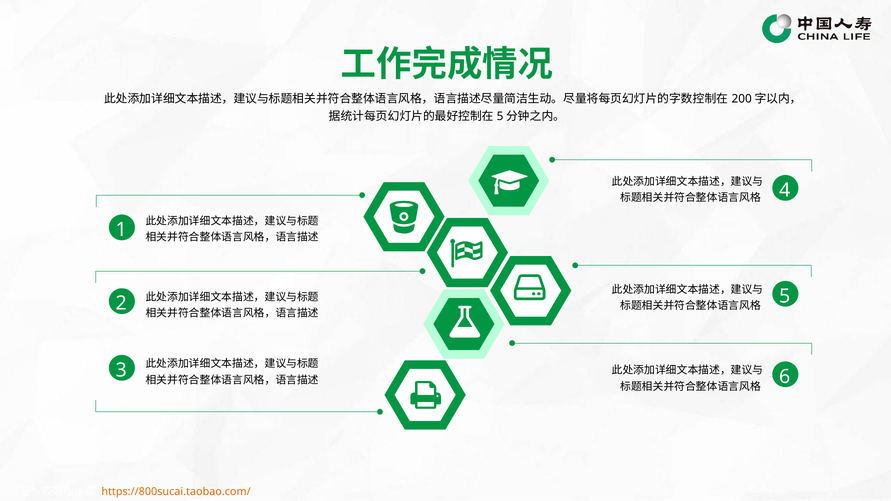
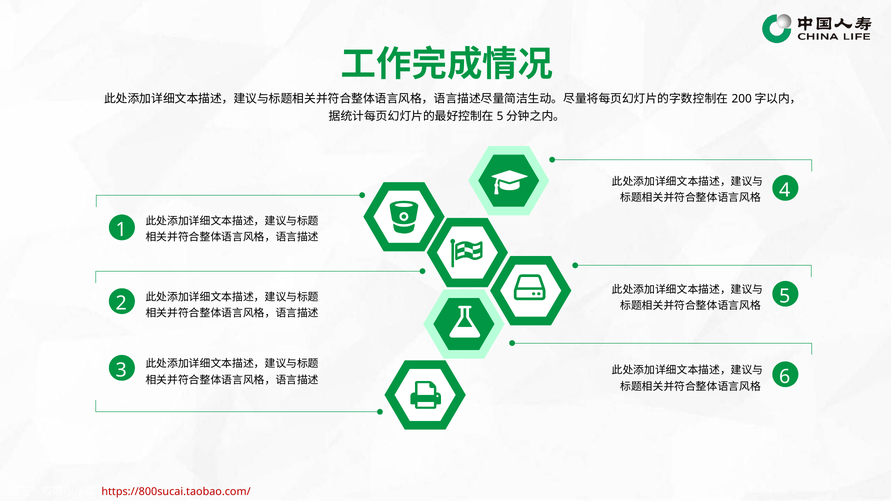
https://800sucai.taobao.com/ colour: orange -> red
